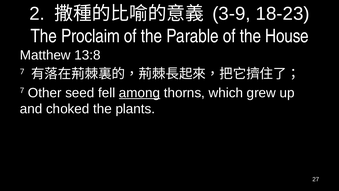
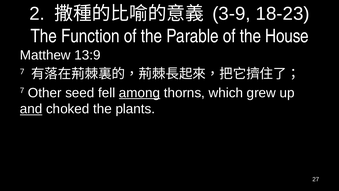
Proclaim: Proclaim -> Function
13:8: 13:8 -> 13:9
and underline: none -> present
